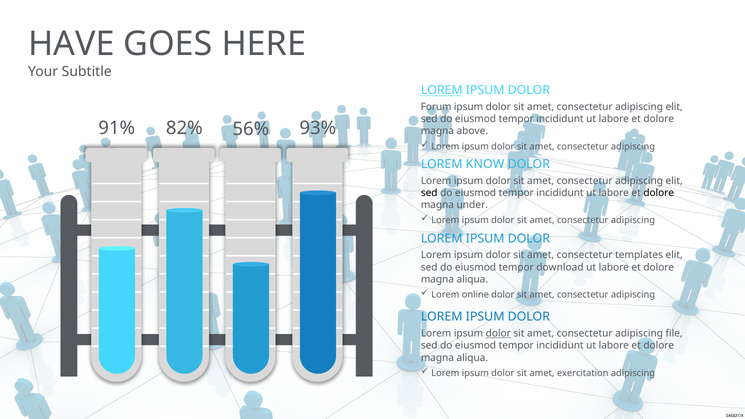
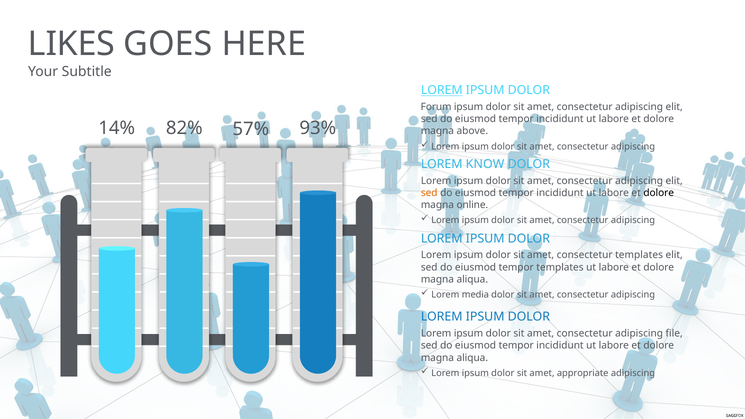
HAVE: HAVE -> LIKES
91%: 91% -> 14%
56%: 56% -> 57%
sed at (429, 193) colour: black -> orange
under: under -> online
tempor download: download -> templates
online: online -> media
dolor at (498, 334) underline: present -> none
exercitation: exercitation -> appropriate
